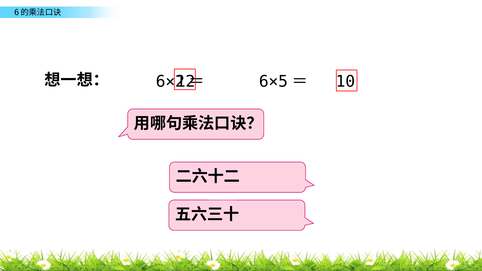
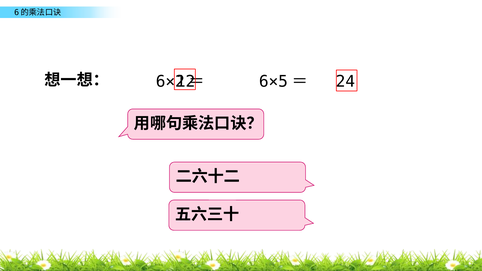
10: 10 -> 24
